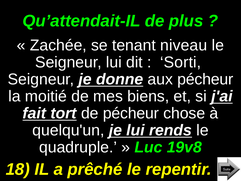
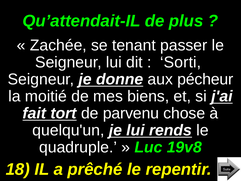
niveau: niveau -> passer
de pécheur: pécheur -> parvenu
